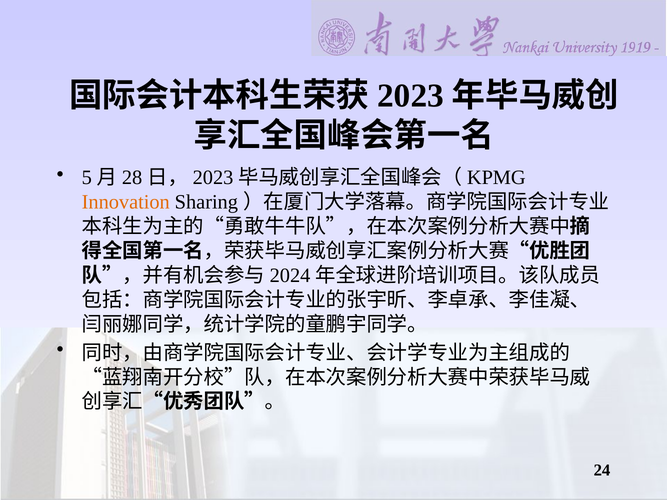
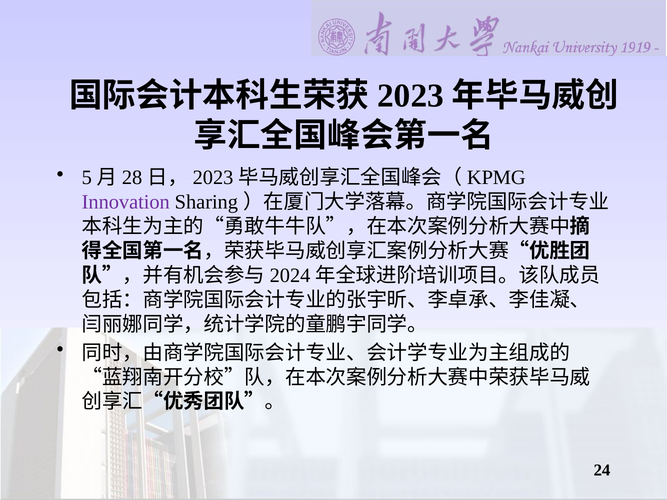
Innovation colour: orange -> purple
